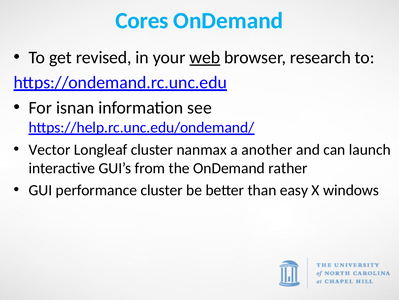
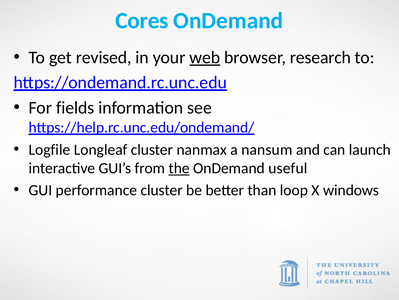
isnan: isnan -> fields
Vector: Vector -> Logfile
another: another -> nansum
the underline: none -> present
rather: rather -> useful
easy: easy -> loop
